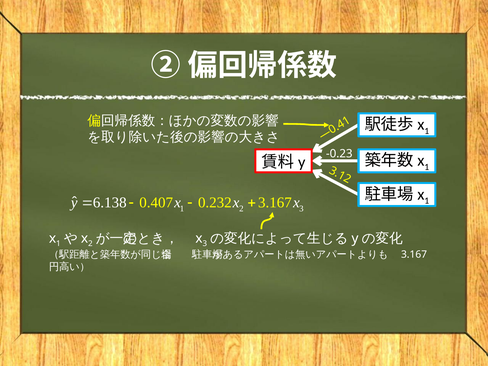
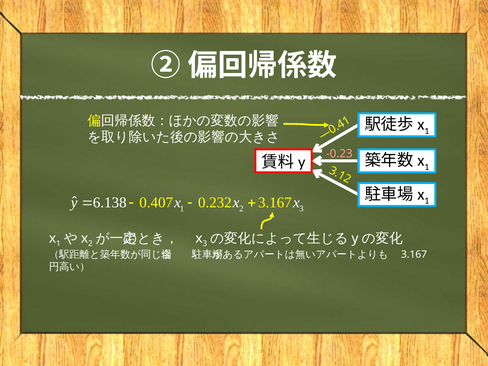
-0.23 colour: white -> pink
